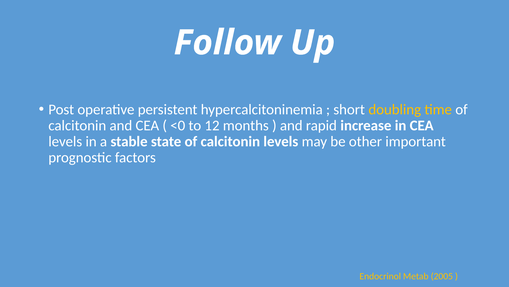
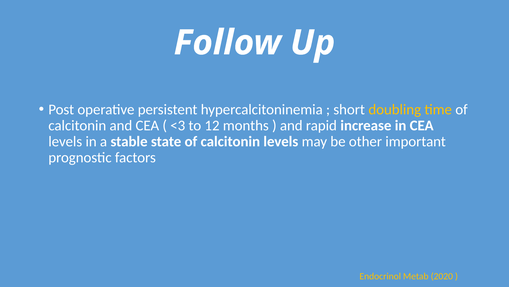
<0: <0 -> <3
2005: 2005 -> 2020
